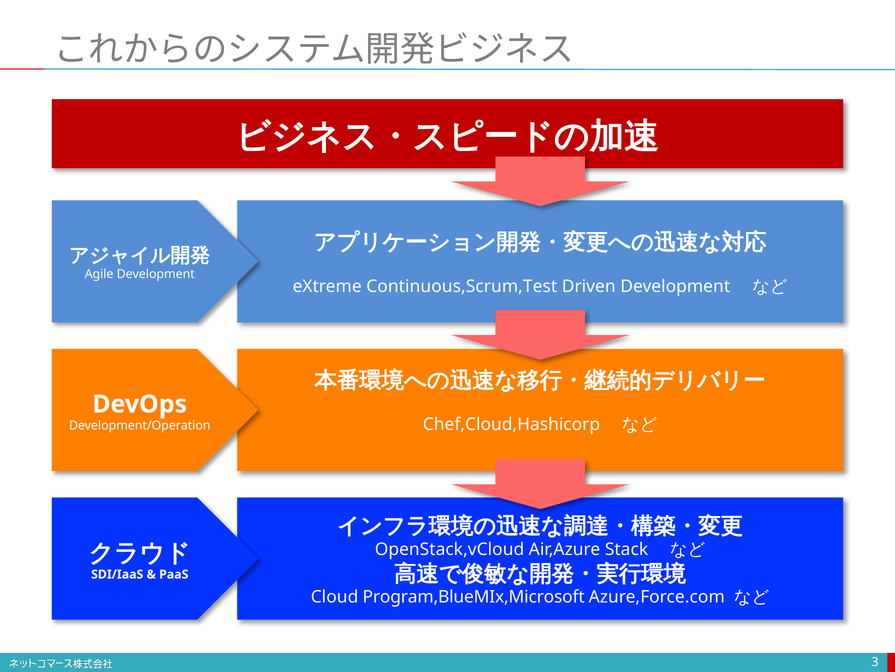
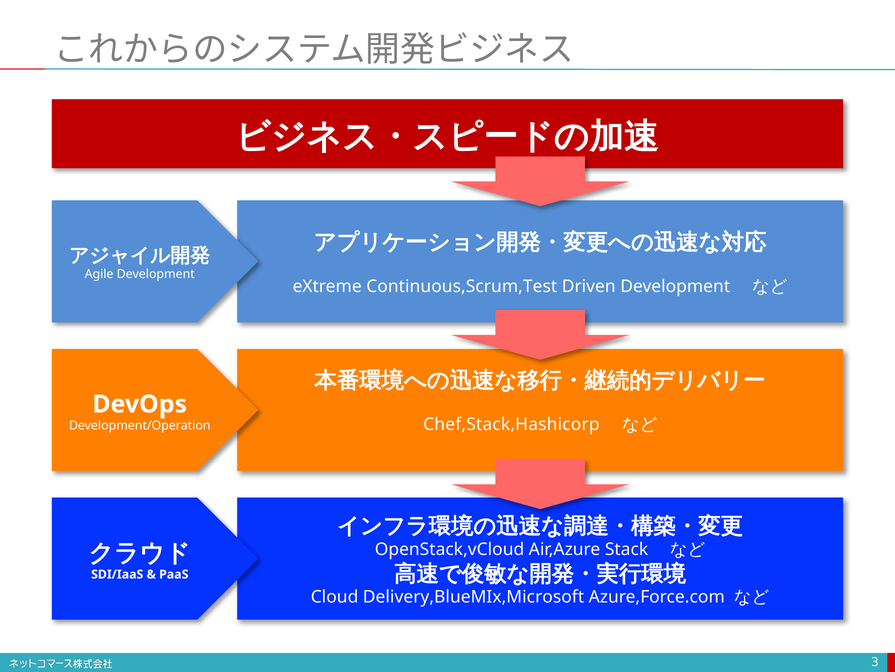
Chef,Cloud,Hashicorp: Chef,Cloud,Hashicorp -> Chef,Stack,Hashicorp
Program,BlueMIx,Microsoft: Program,BlueMIx,Microsoft -> Delivery,BlueMIx,Microsoft
